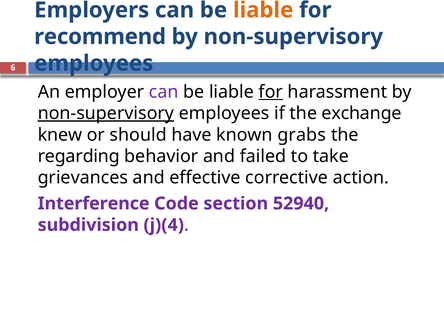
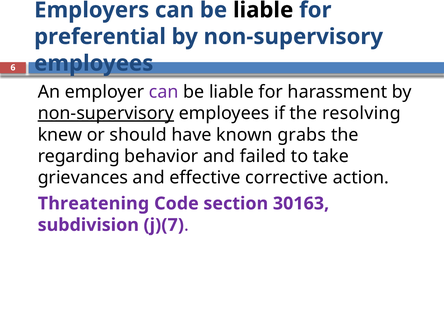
liable at (263, 10) colour: orange -> black
recommend: recommend -> preferential
for at (271, 92) underline: present -> none
exchange: exchange -> resolving
Interference: Interference -> Threatening
52940: 52940 -> 30163
j)(4: j)(4 -> j)(7
